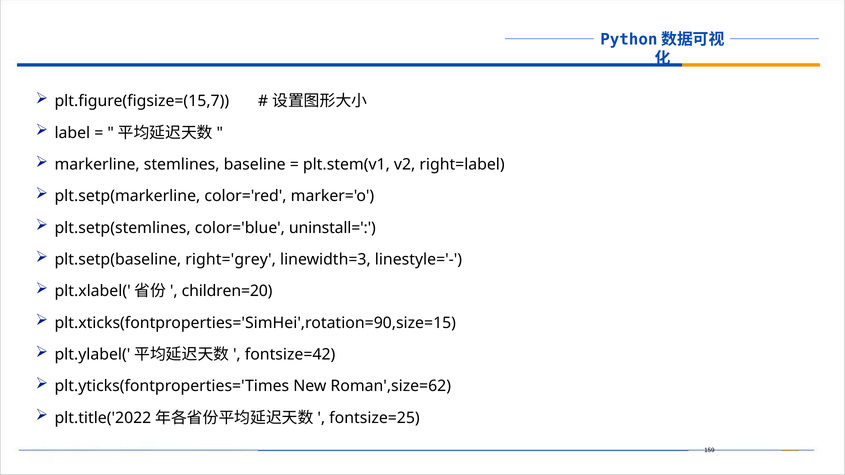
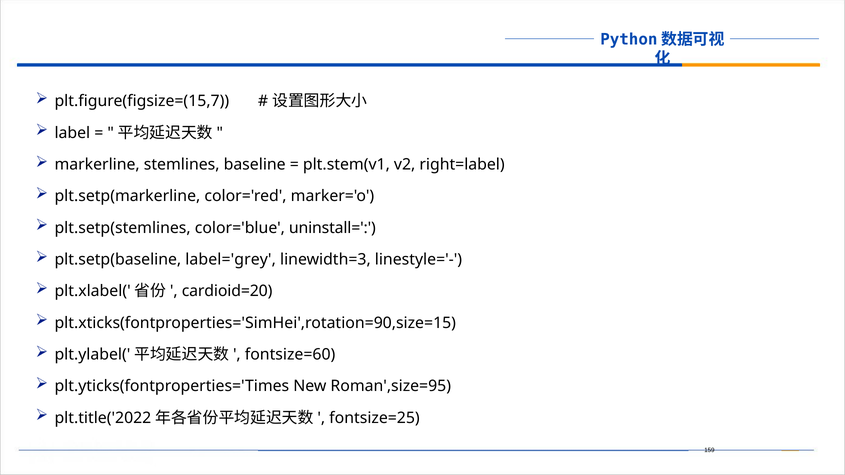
right='grey: right='grey -> label='grey
children=20: children=20 -> cardioid=20
fontsize=42: fontsize=42 -> fontsize=60
Roman',size=62: Roman',size=62 -> Roman',size=95
